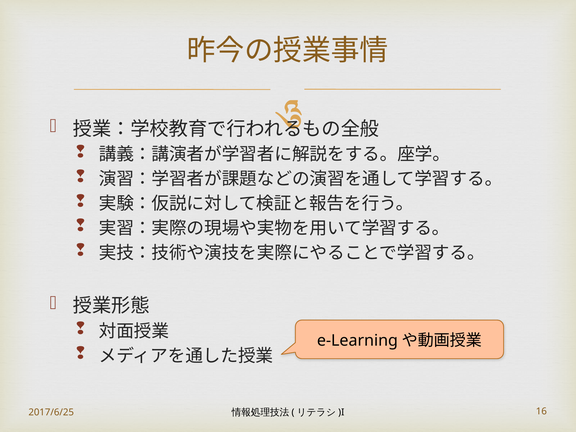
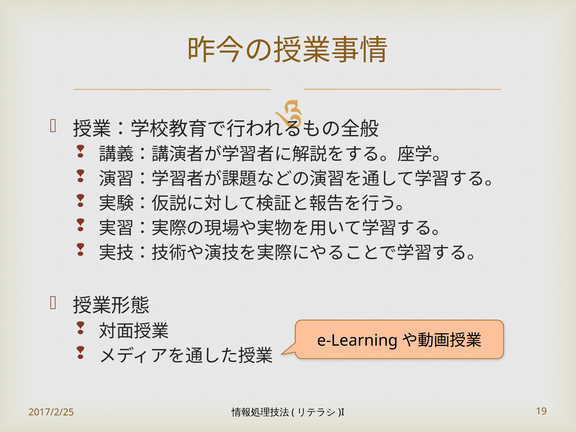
2017/6/25: 2017/6/25 -> 2017/2/25
16: 16 -> 19
